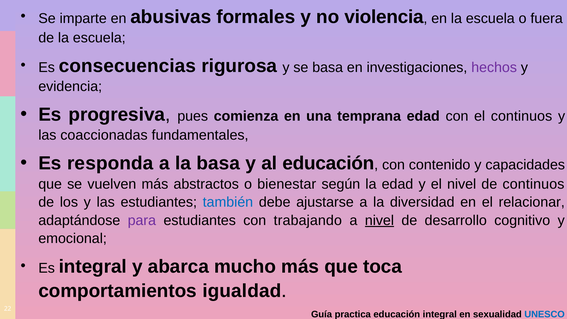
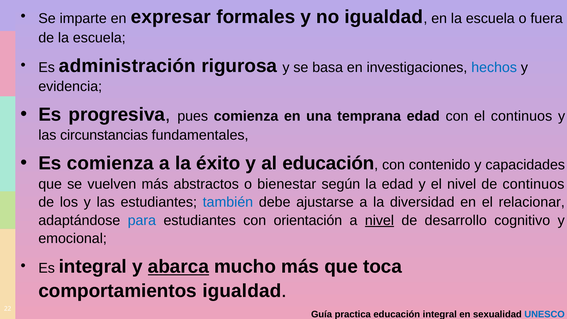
abusivas: abusivas -> expresar
no violencia: violencia -> igualdad
consecuencias: consecuencias -> administración
hechos colour: purple -> blue
coaccionadas: coaccionadas -> circunstancias
Es responda: responda -> comienza
la basa: basa -> éxito
para colour: purple -> blue
trabajando: trabajando -> orientación
abarca underline: none -> present
